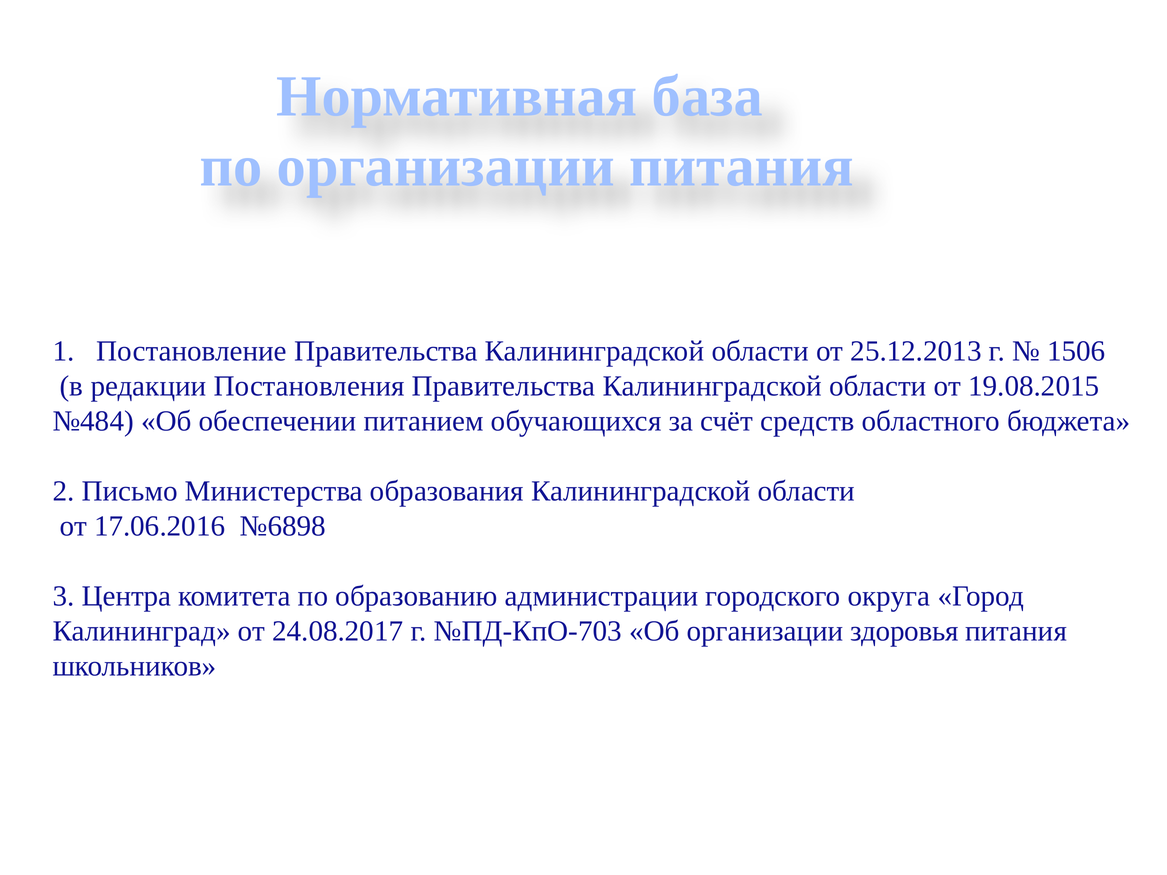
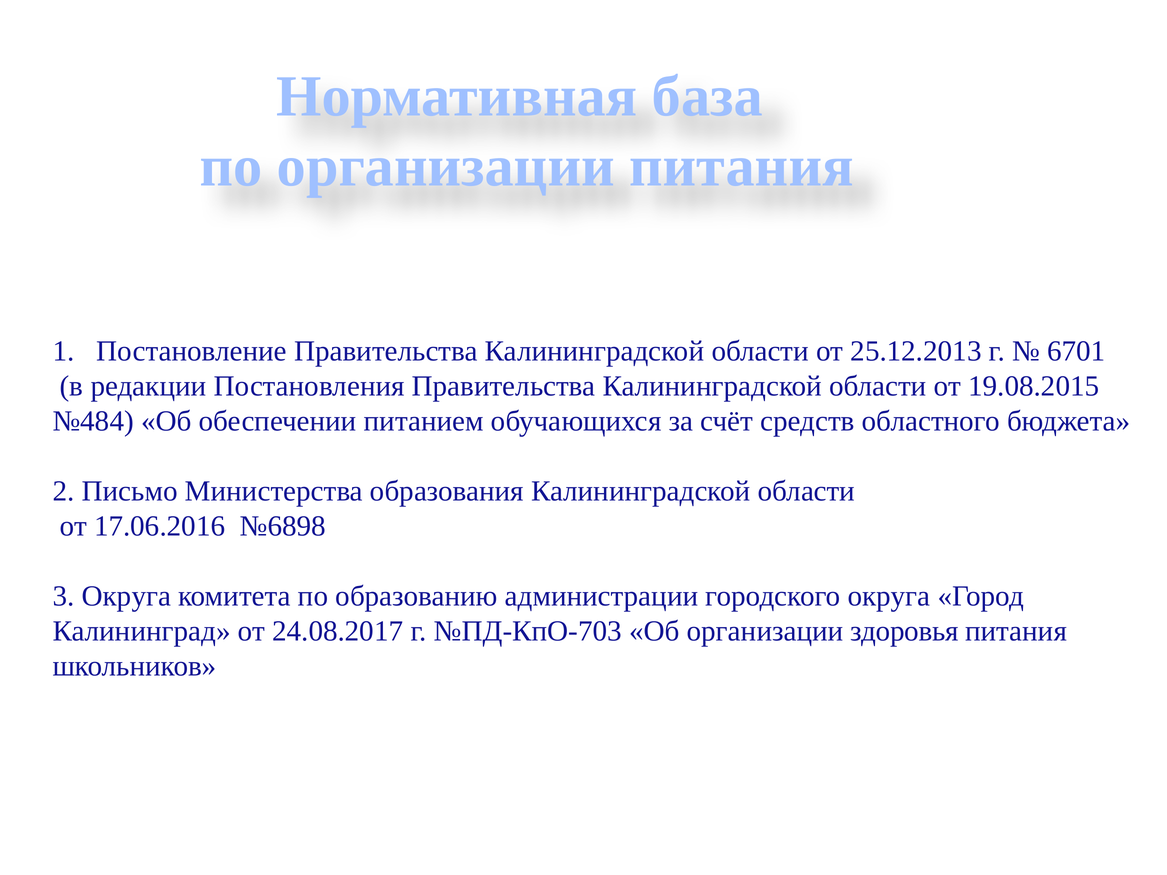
1506: 1506 -> 6701
3 Центра: Центра -> Округа
